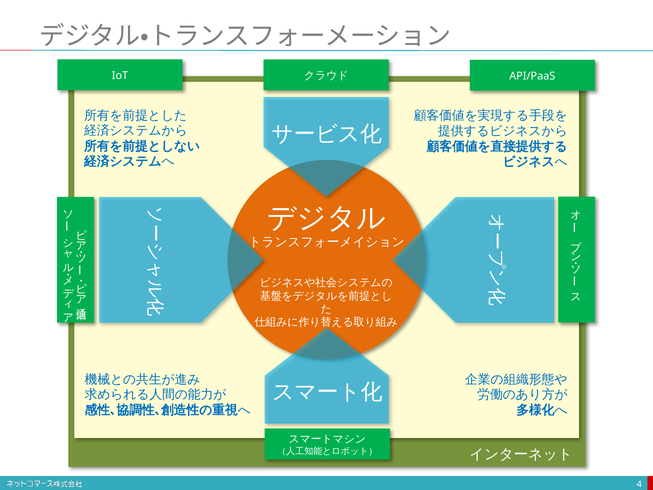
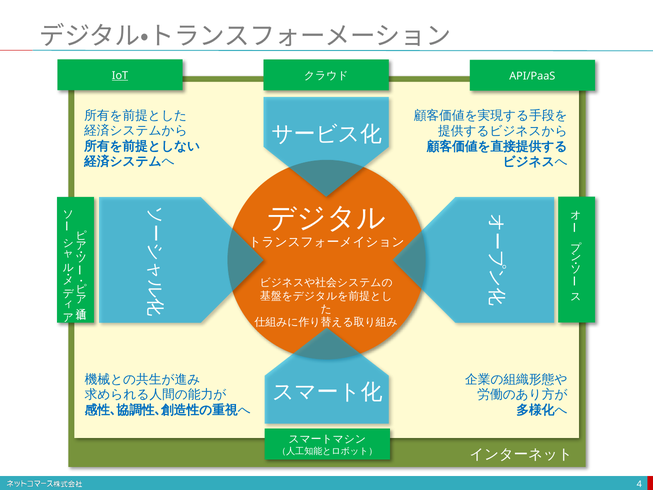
IoT underline: none -> present
